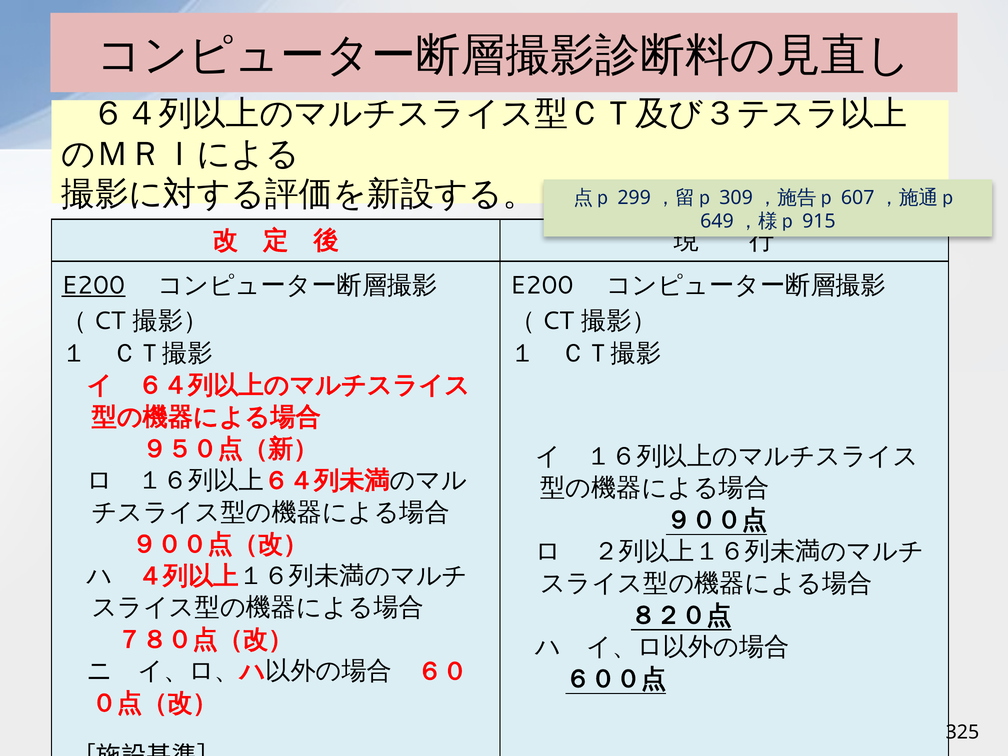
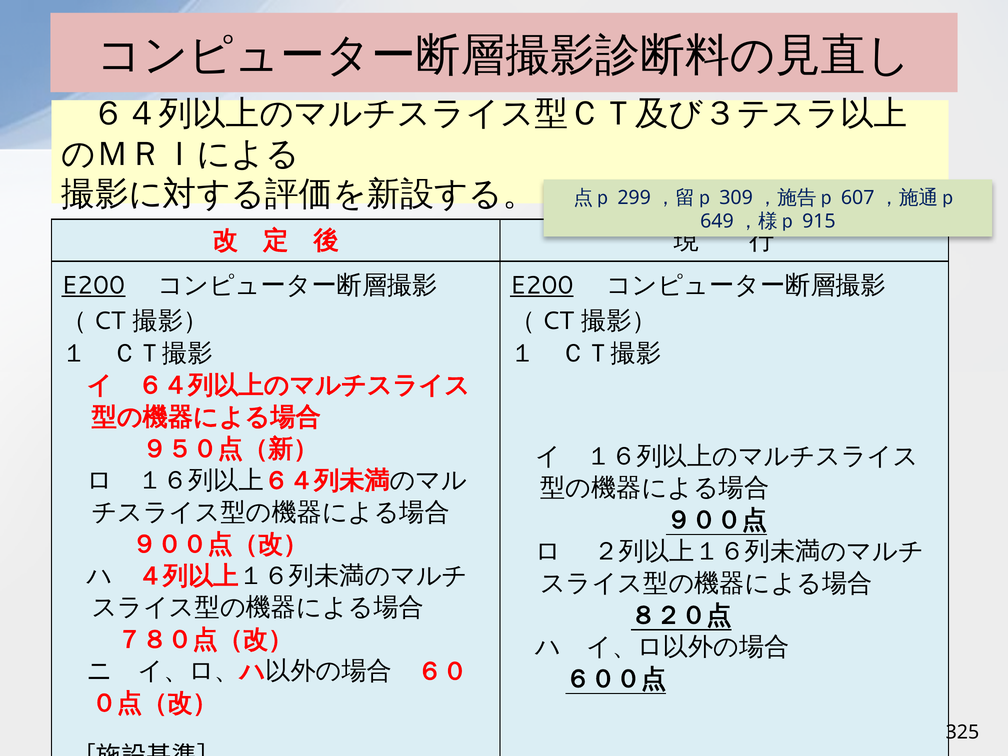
E200 at (542, 285) underline: none -> present
